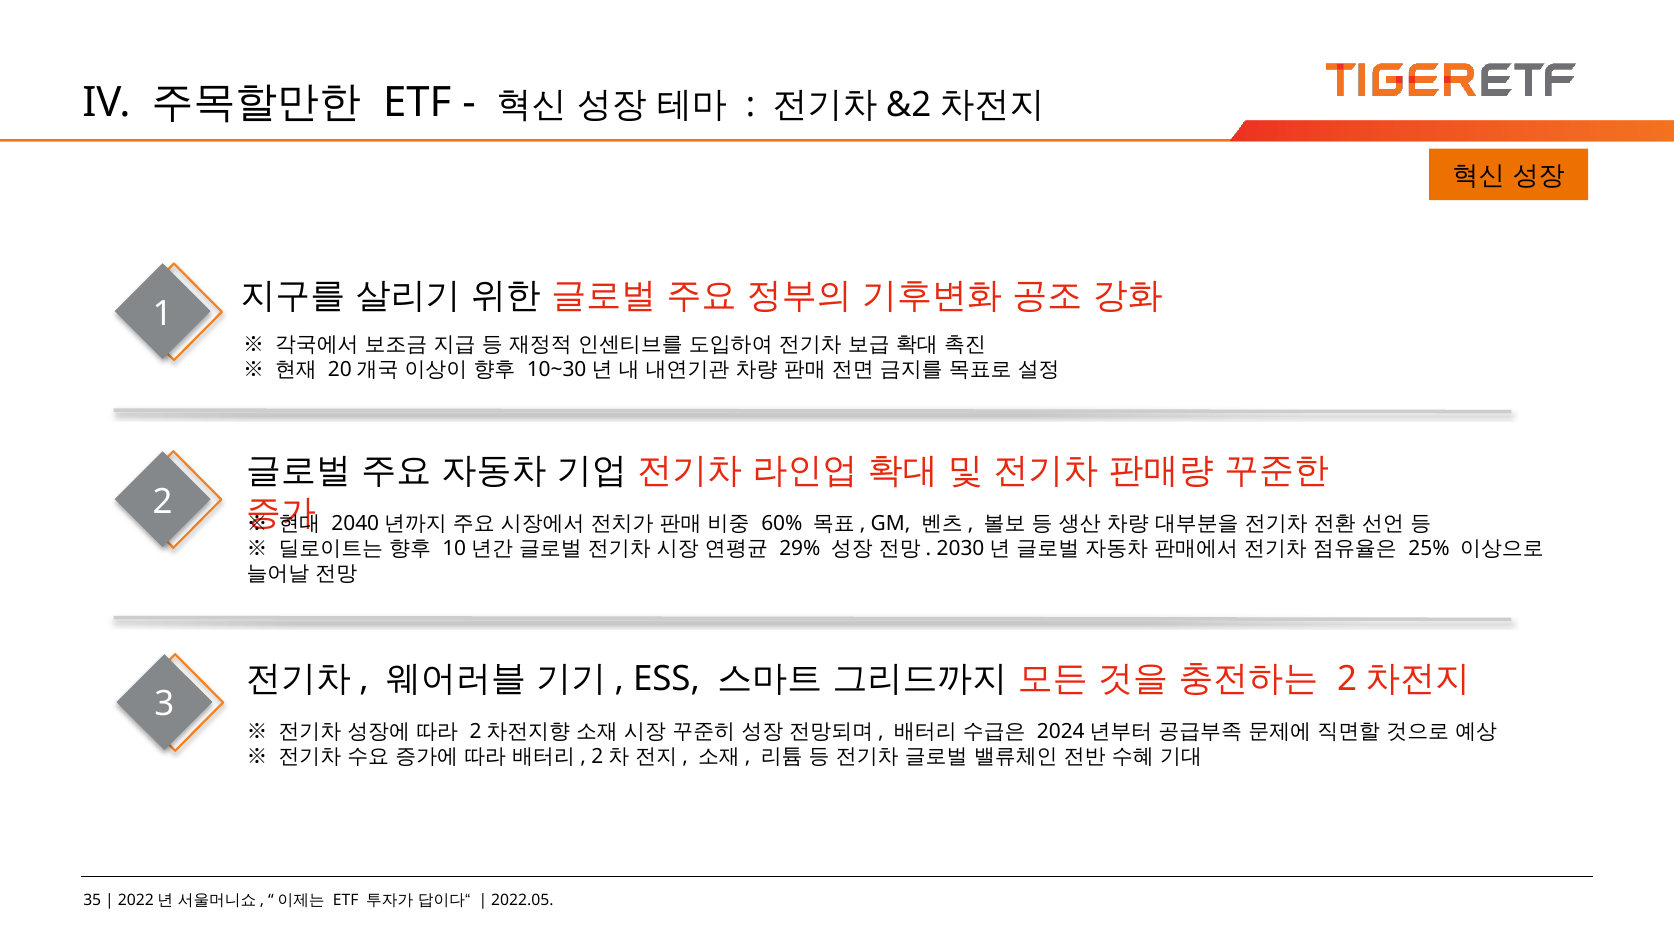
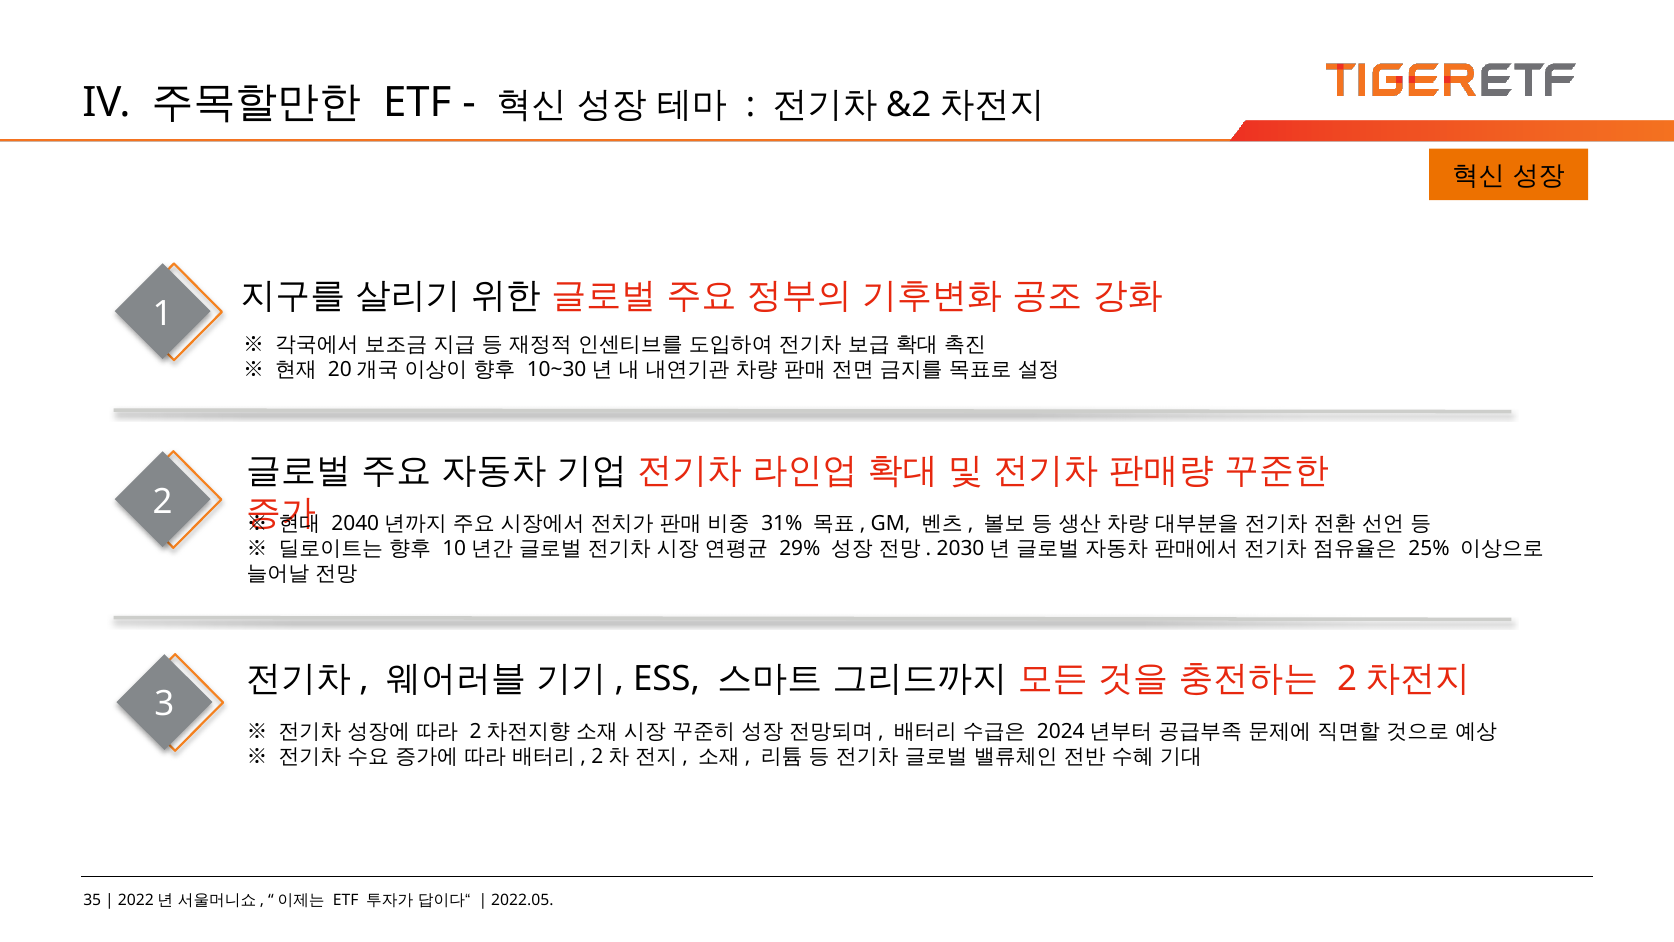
60%: 60% -> 31%
